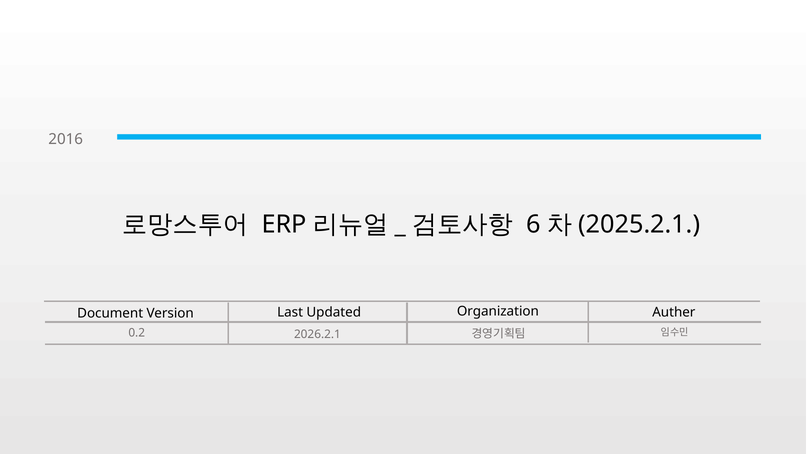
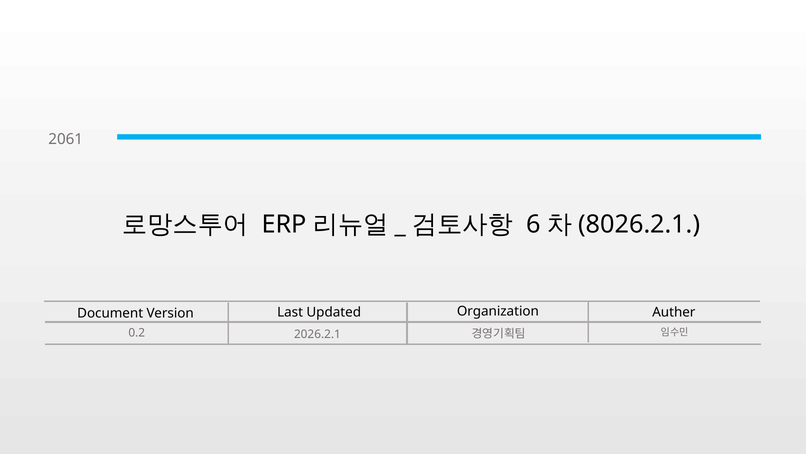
2016: 2016 -> 2061
2025.2.1: 2025.2.1 -> 8026.2.1
